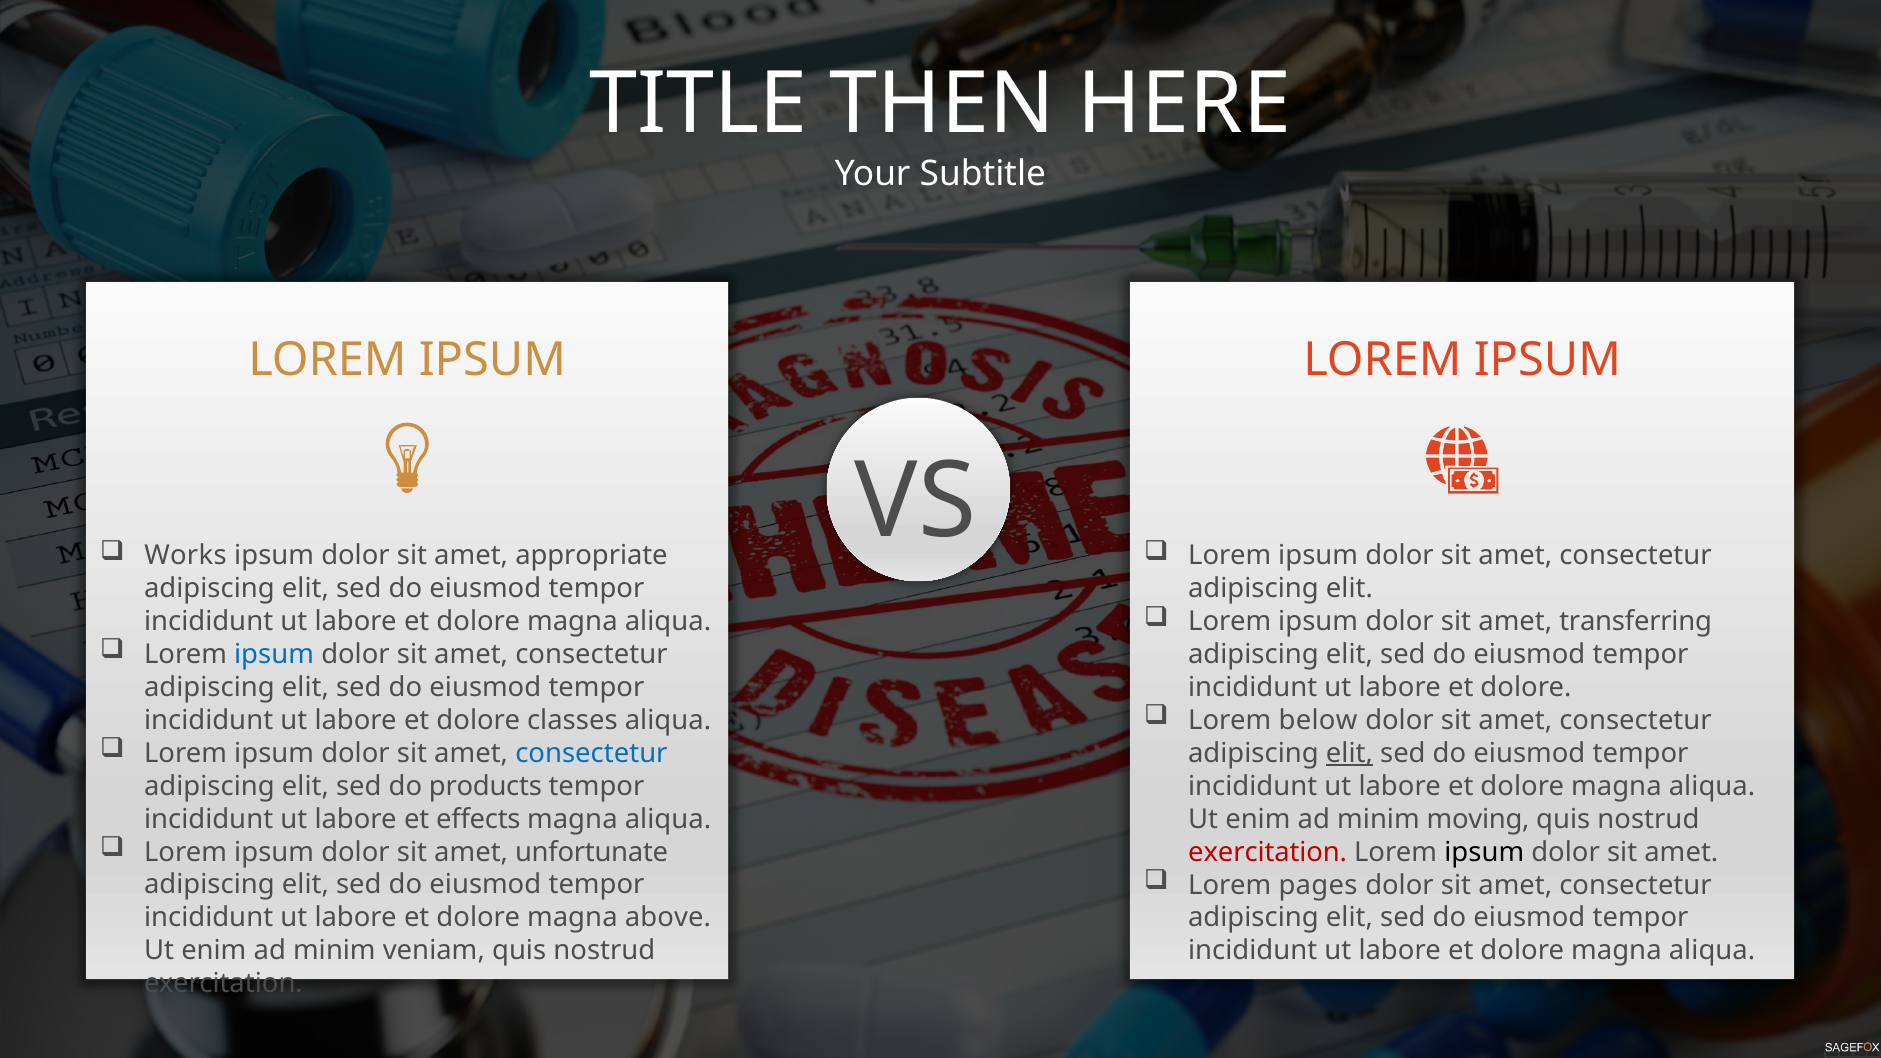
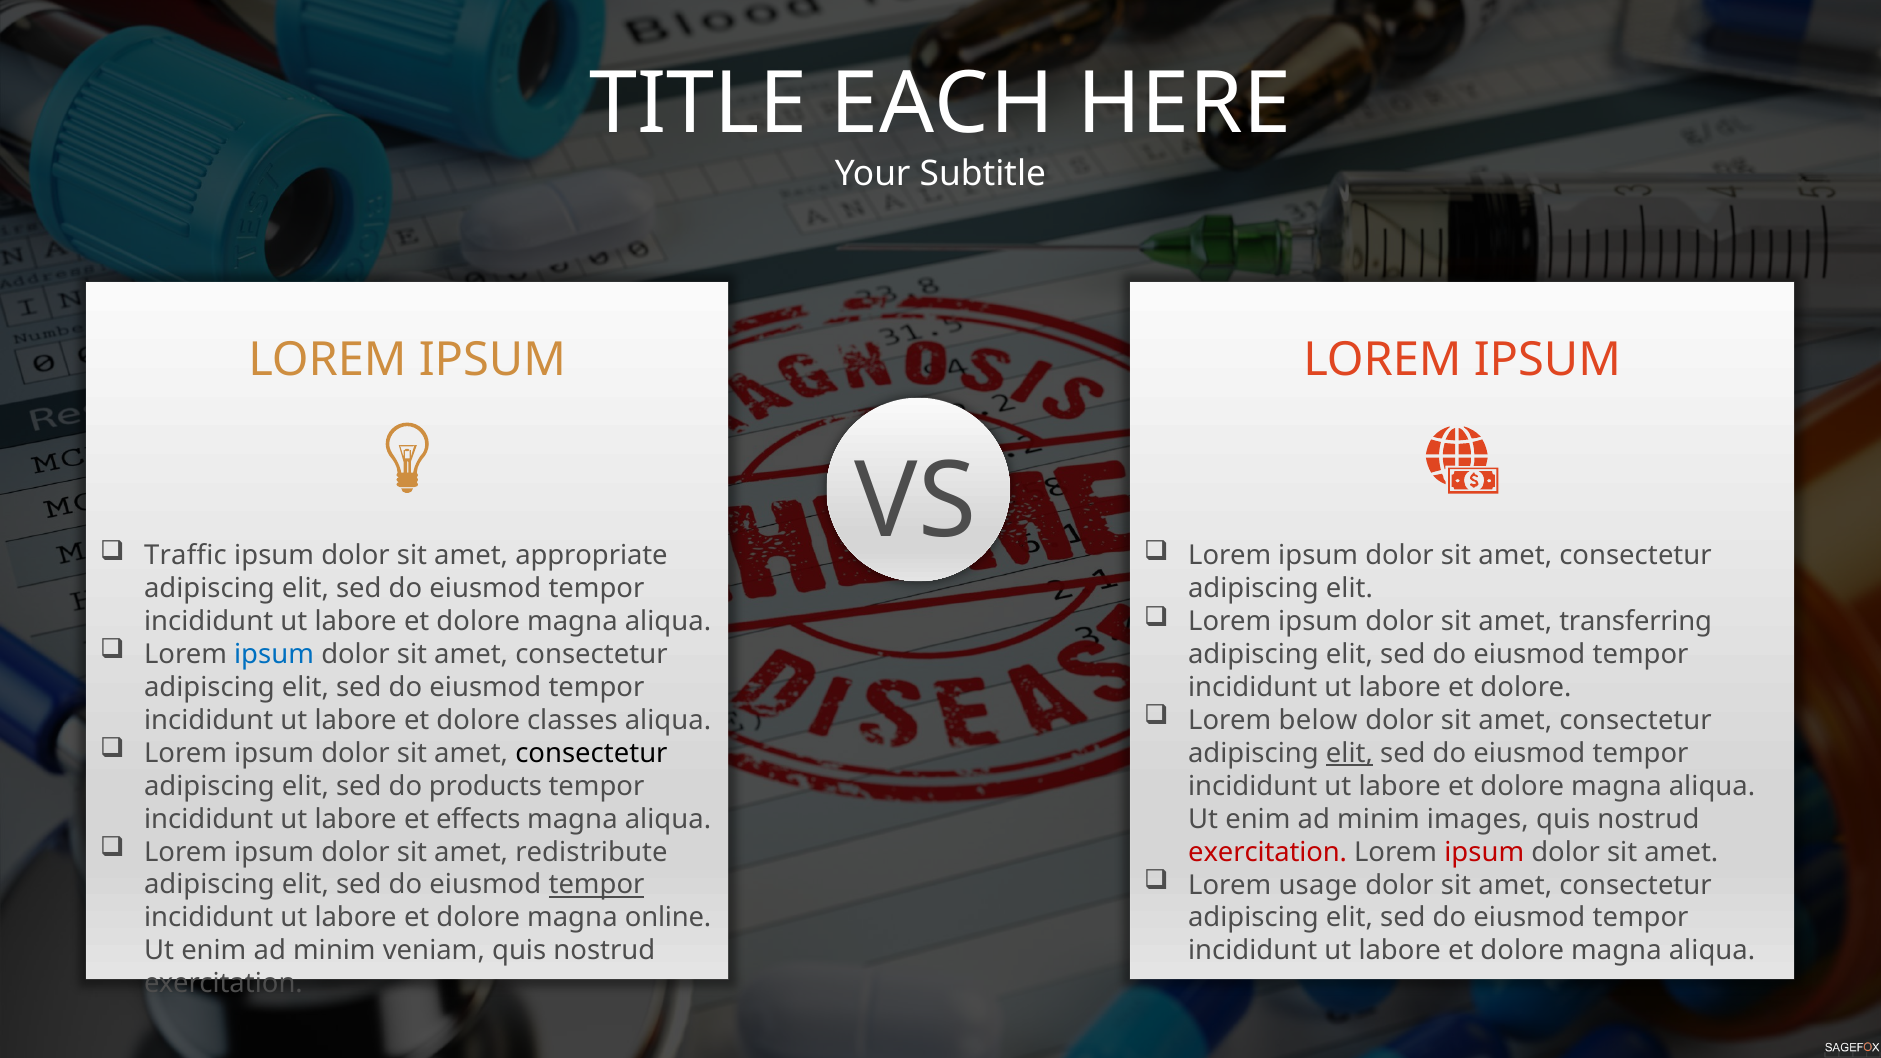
THEN: THEN -> EACH
Works: Works -> Traffic
consectetur at (591, 753) colour: blue -> black
moving: moving -> images
unfortunate: unfortunate -> redistribute
ipsum at (1484, 852) colour: black -> red
pages: pages -> usage
tempor at (597, 885) underline: none -> present
above: above -> online
